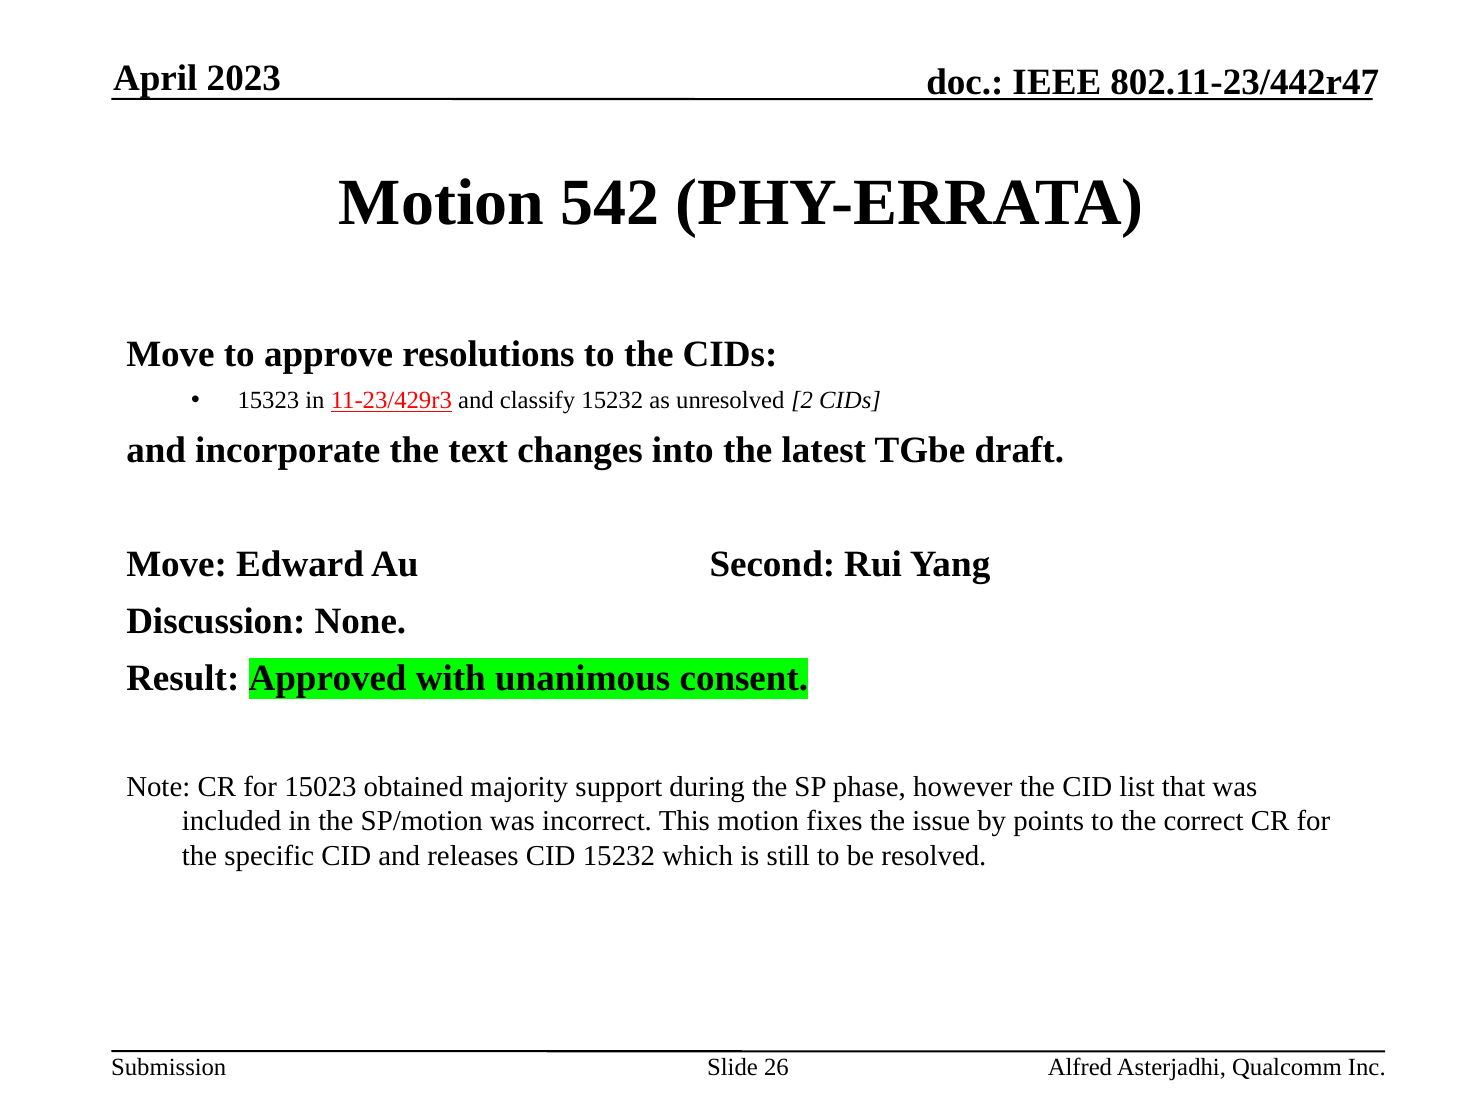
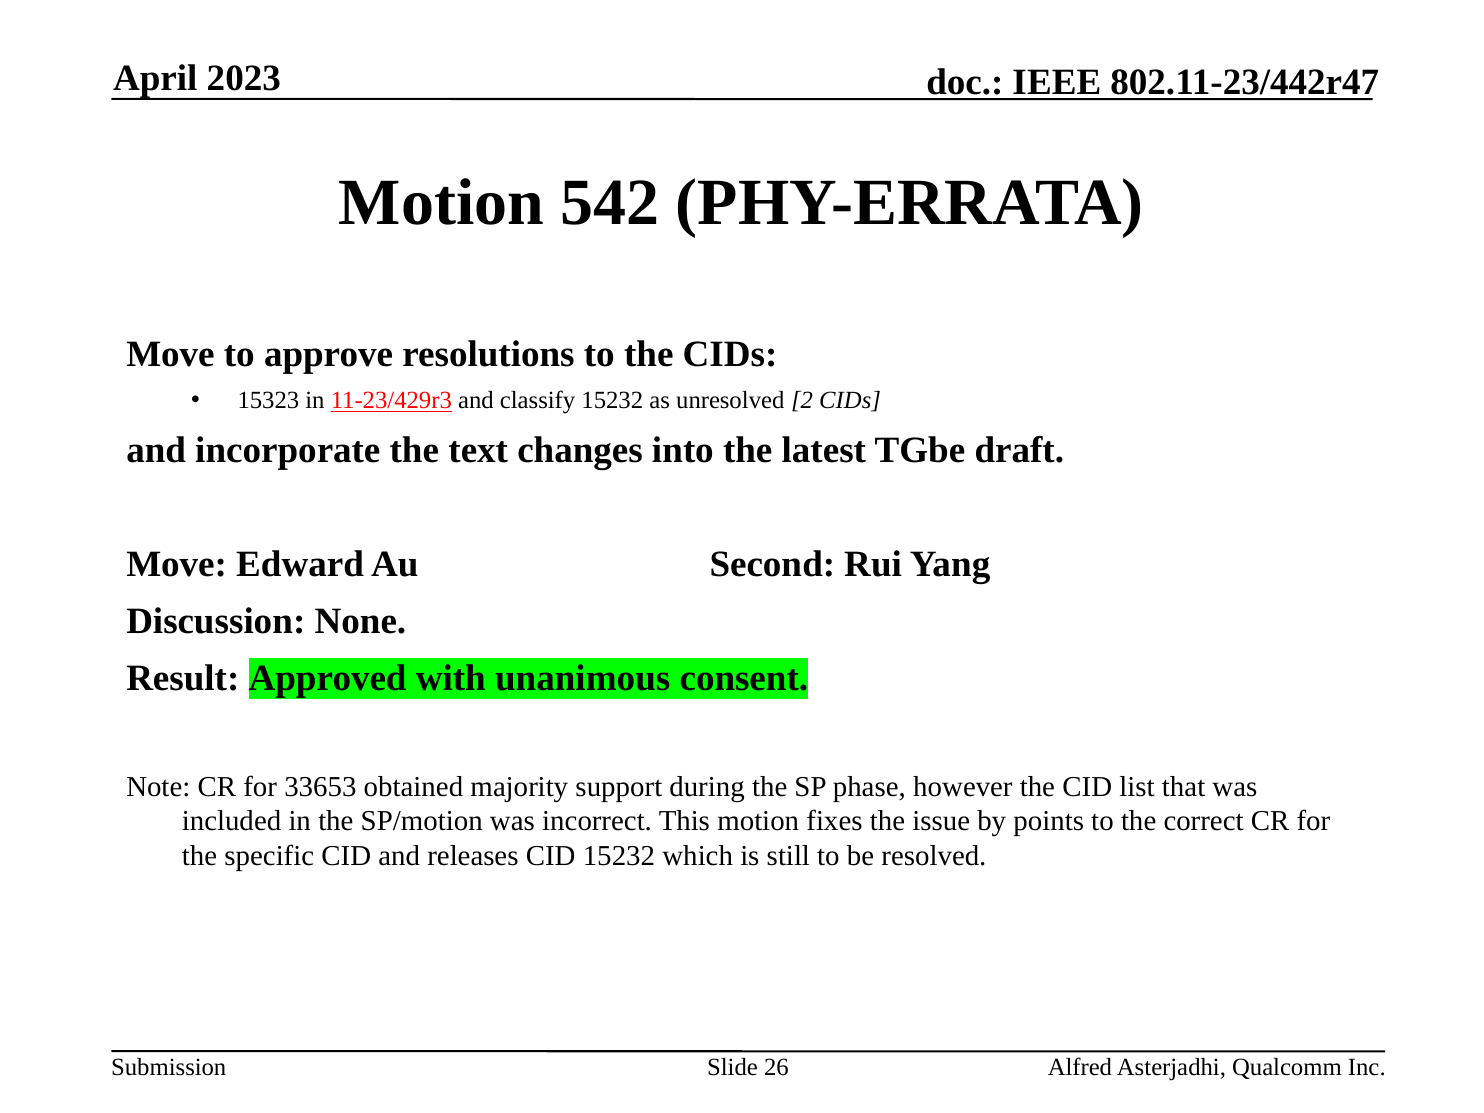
15023: 15023 -> 33653
